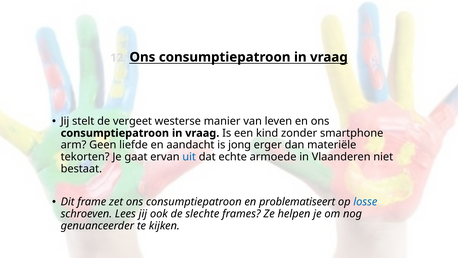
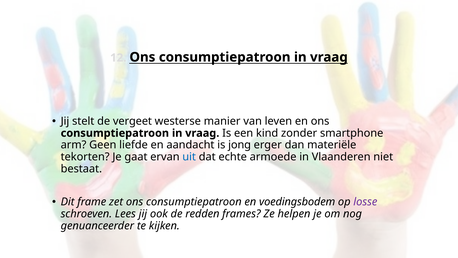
problematiseert: problematiseert -> voedingsbodem
losse colour: blue -> purple
slechte: slechte -> redden
